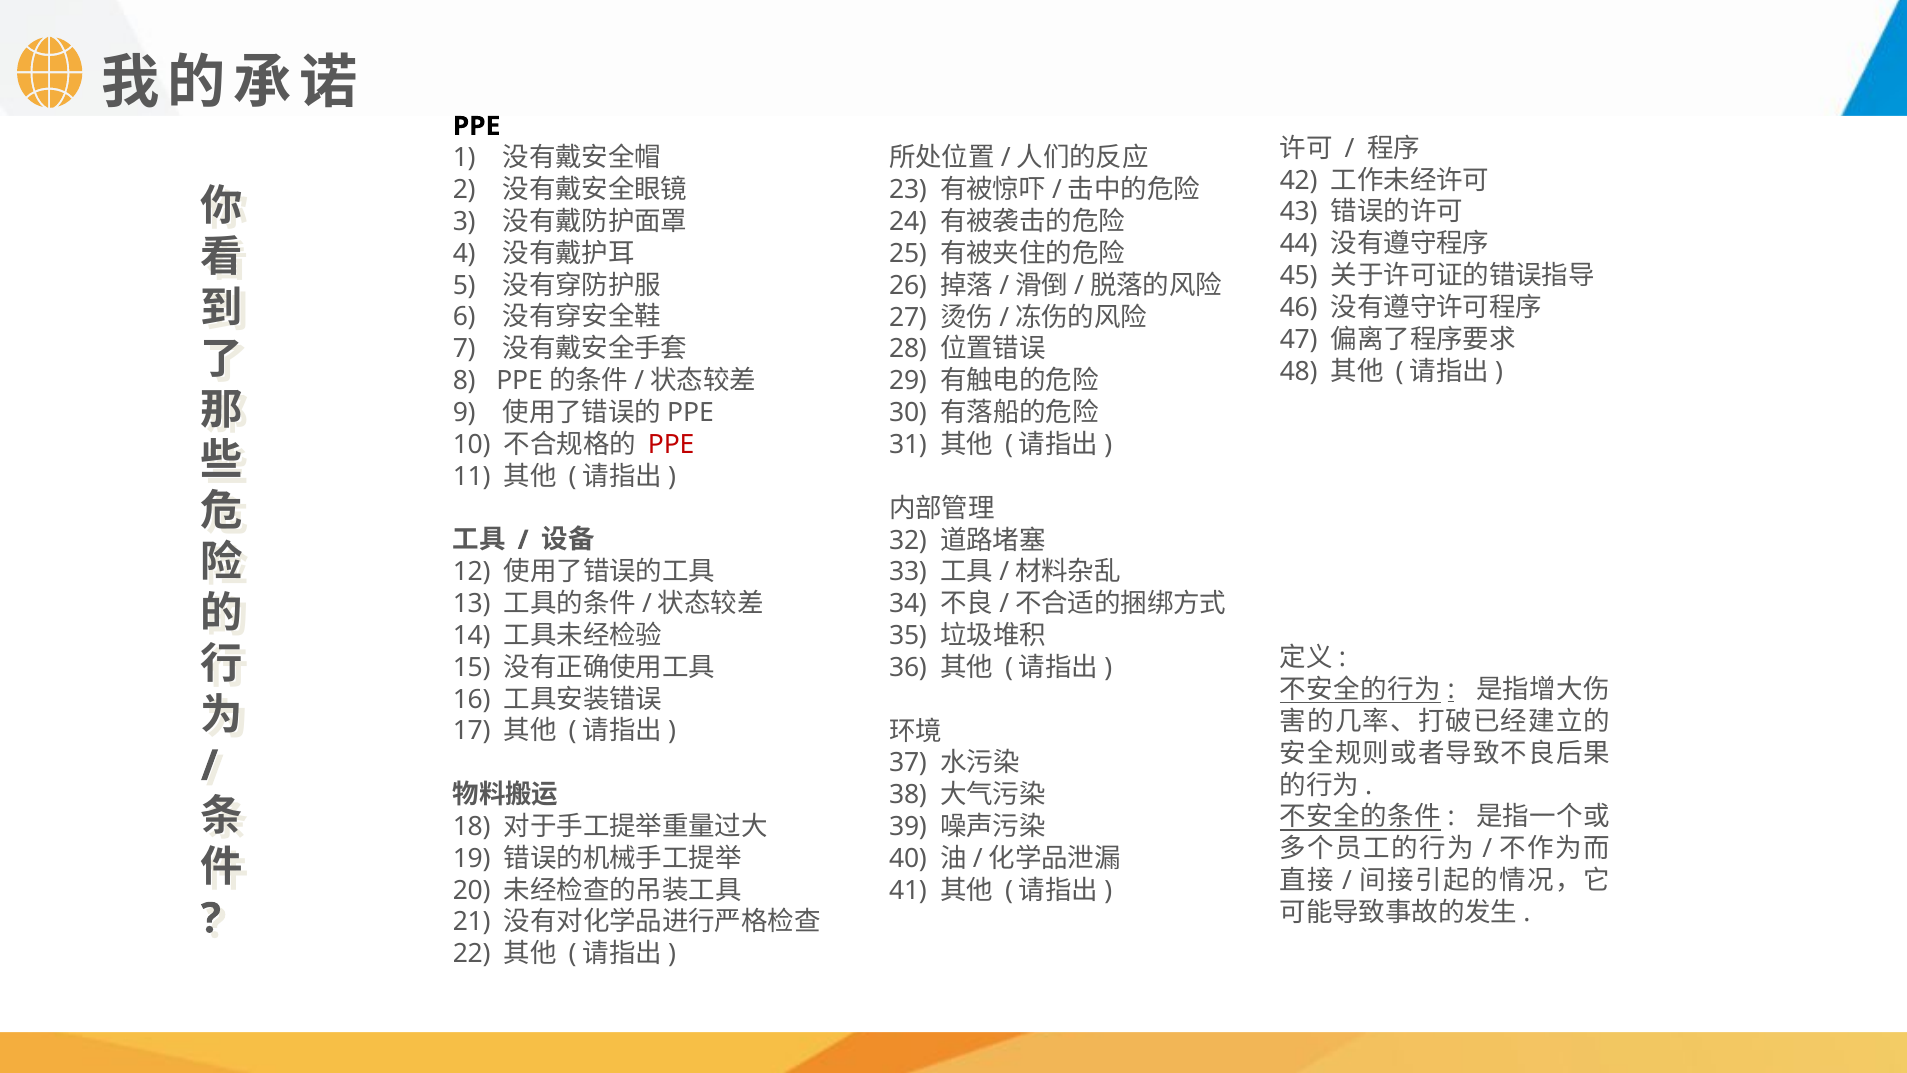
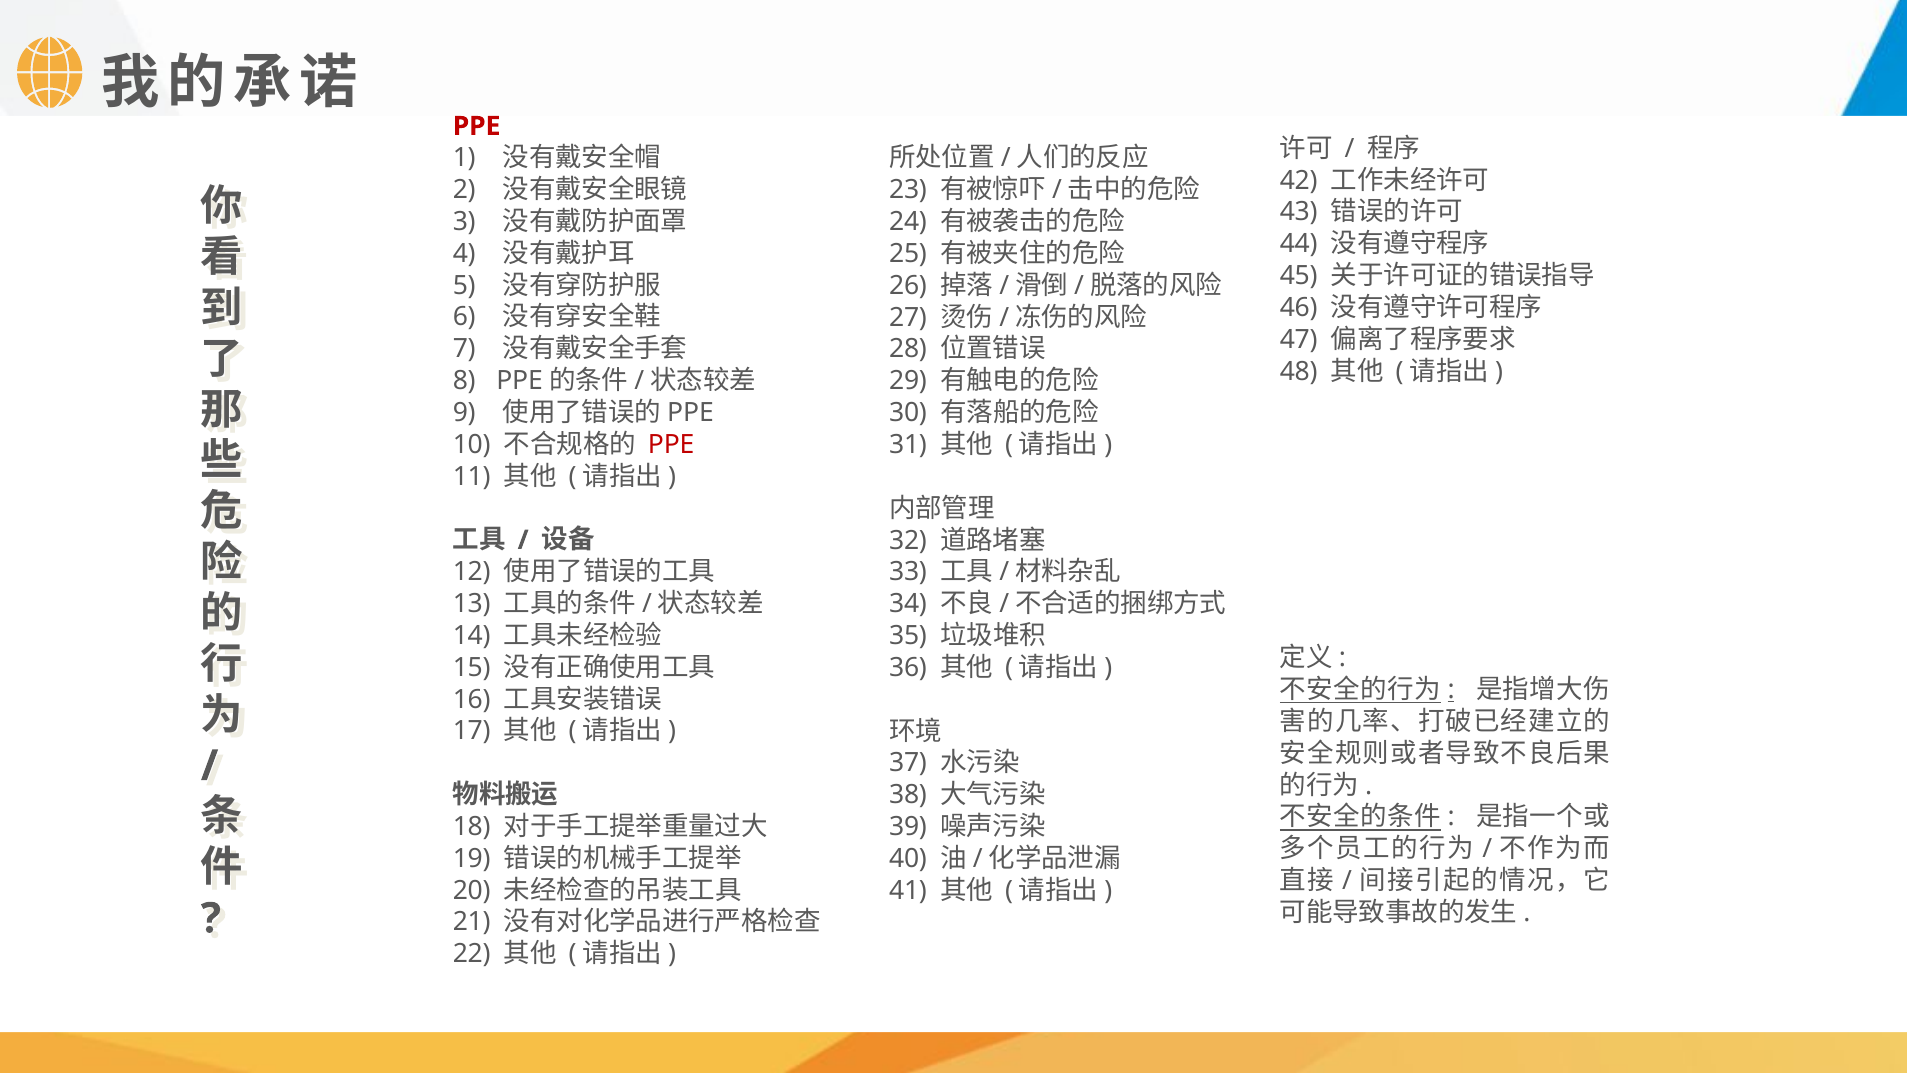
PPE at (477, 126) colour: black -> red
